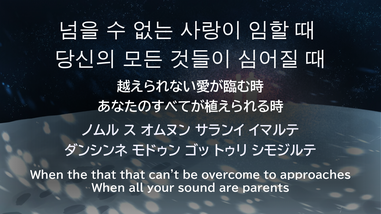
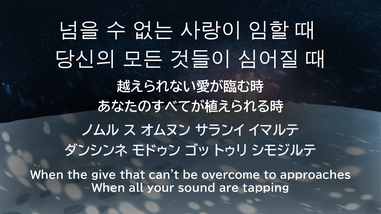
the that: that -> give
parents: parents -> tapping
